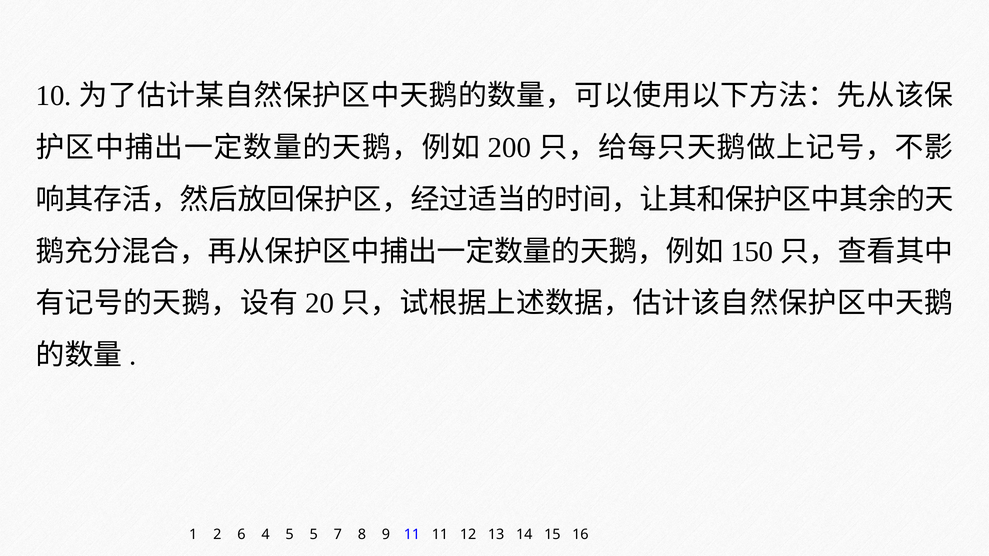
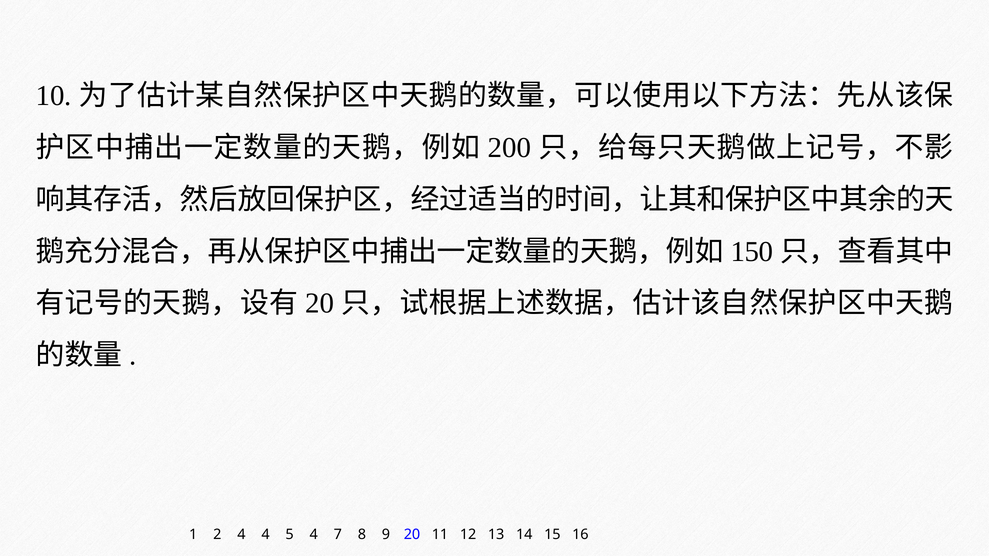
2 6: 6 -> 4
5 5: 5 -> 4
9 11: 11 -> 20
